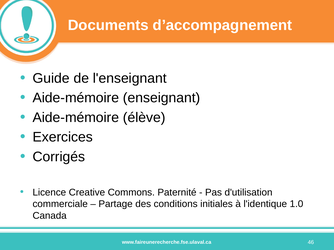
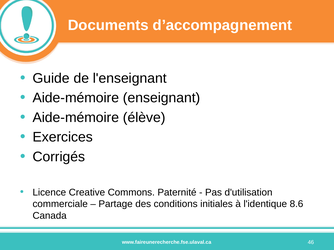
1.0: 1.0 -> 8.6
